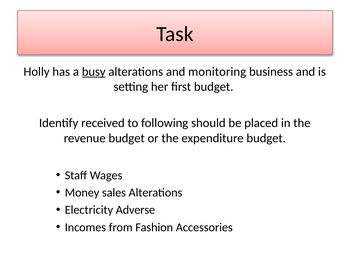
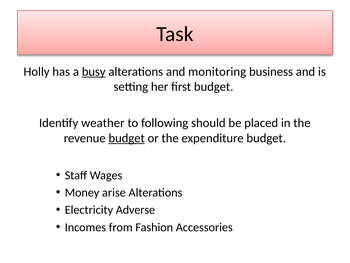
received: received -> weather
budget at (127, 138) underline: none -> present
sales: sales -> arise
